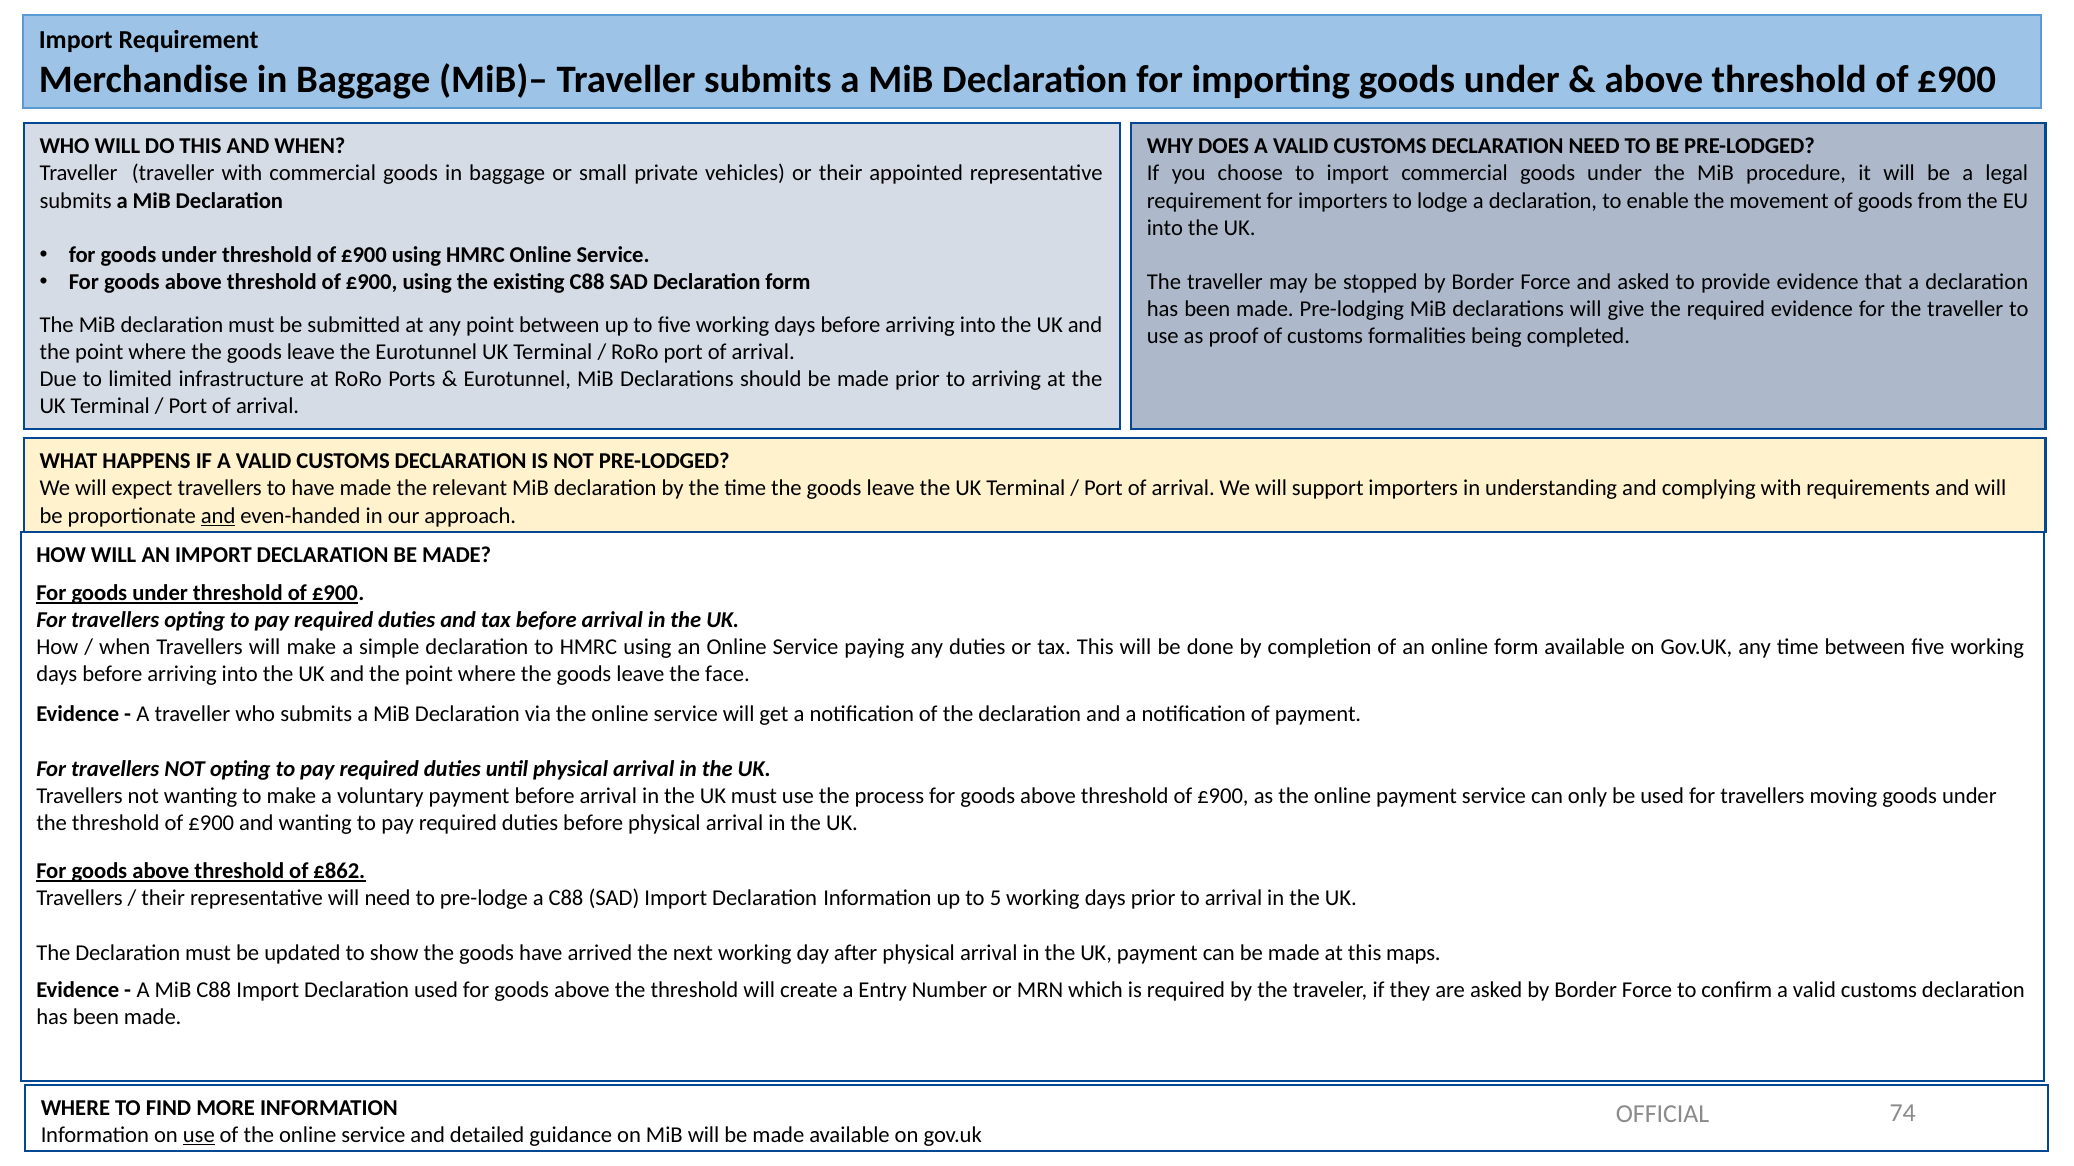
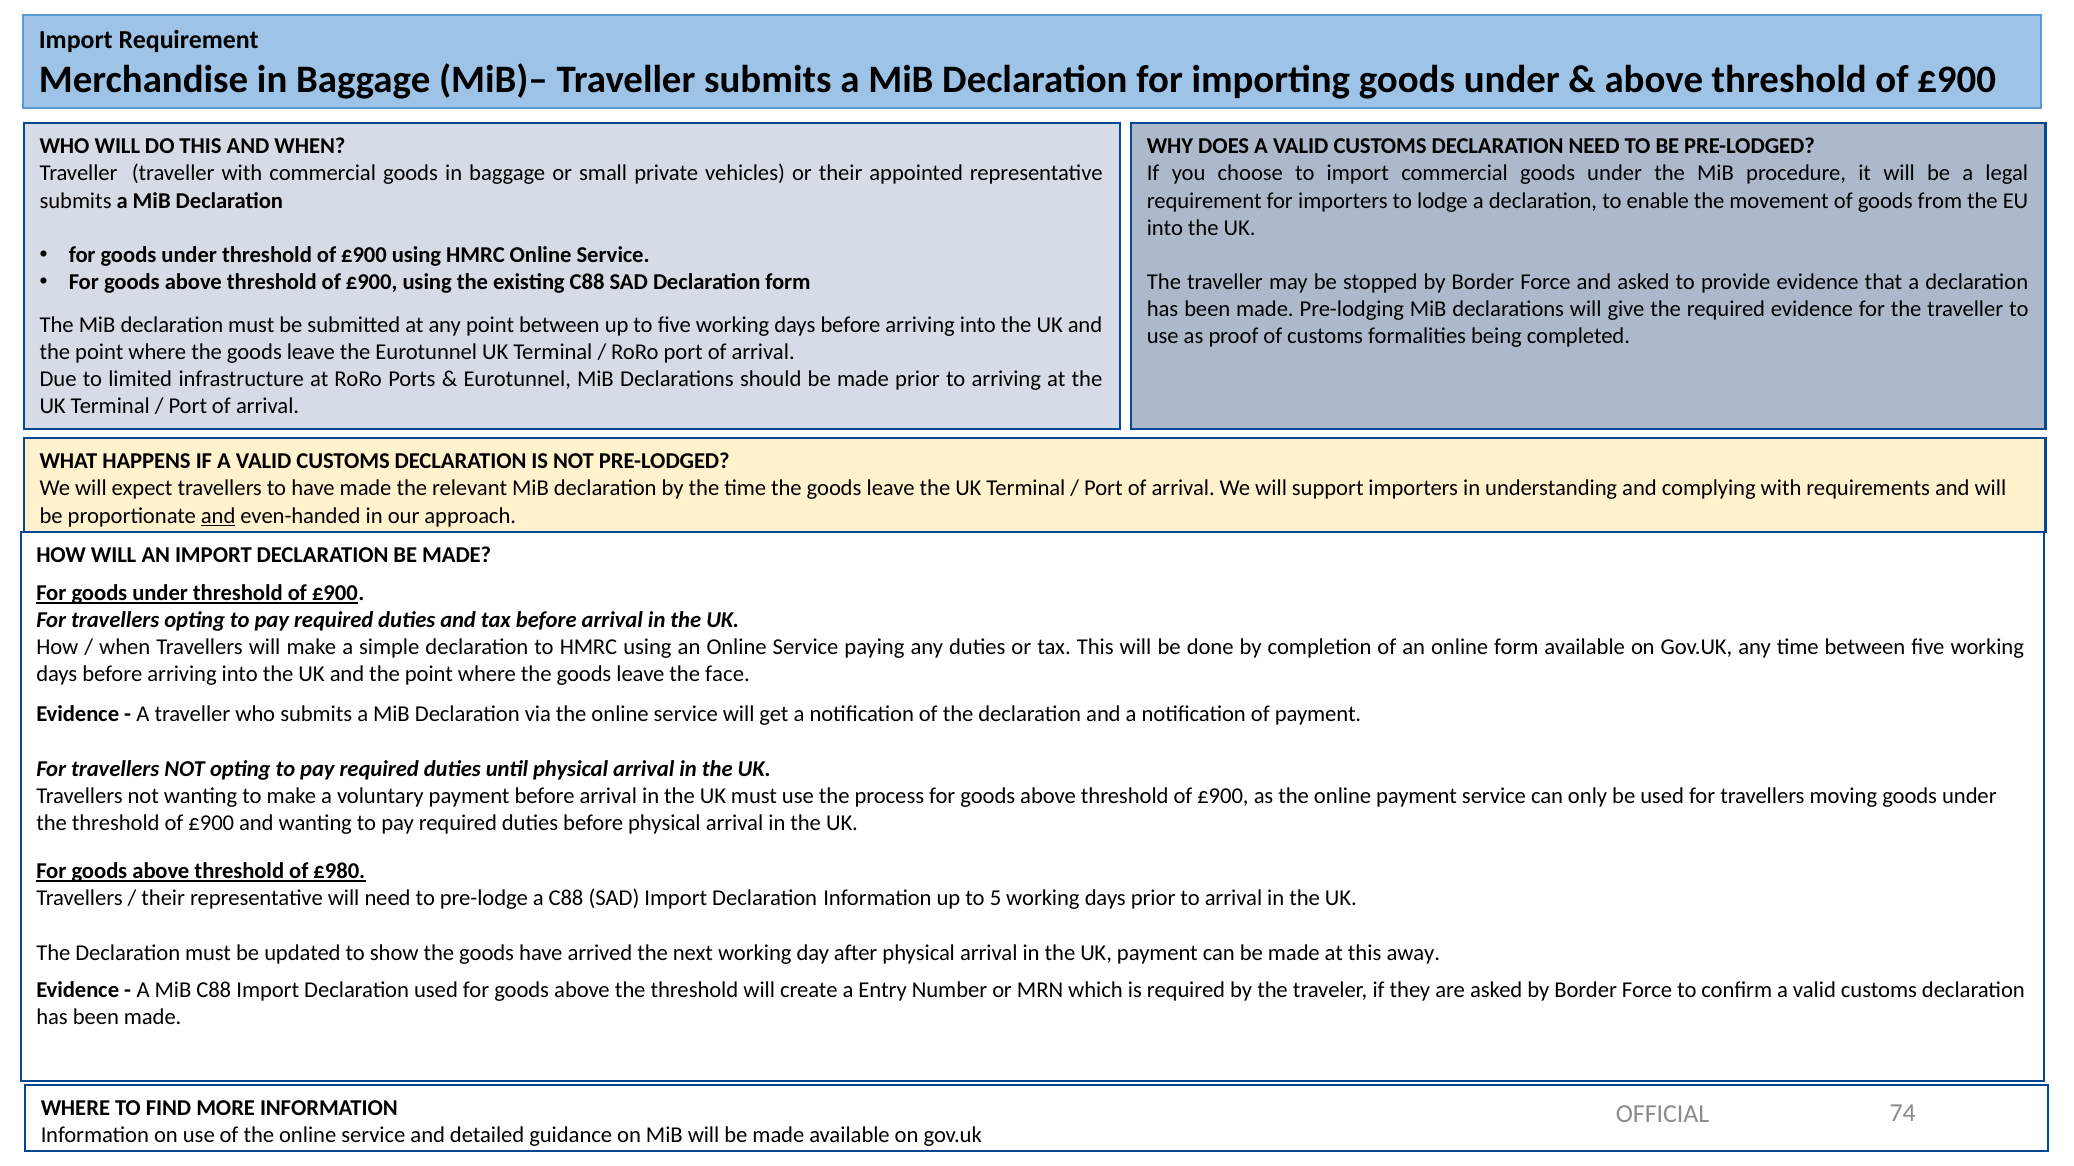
£862: £862 -> £980
maps: maps -> away
use at (199, 1135) underline: present -> none
